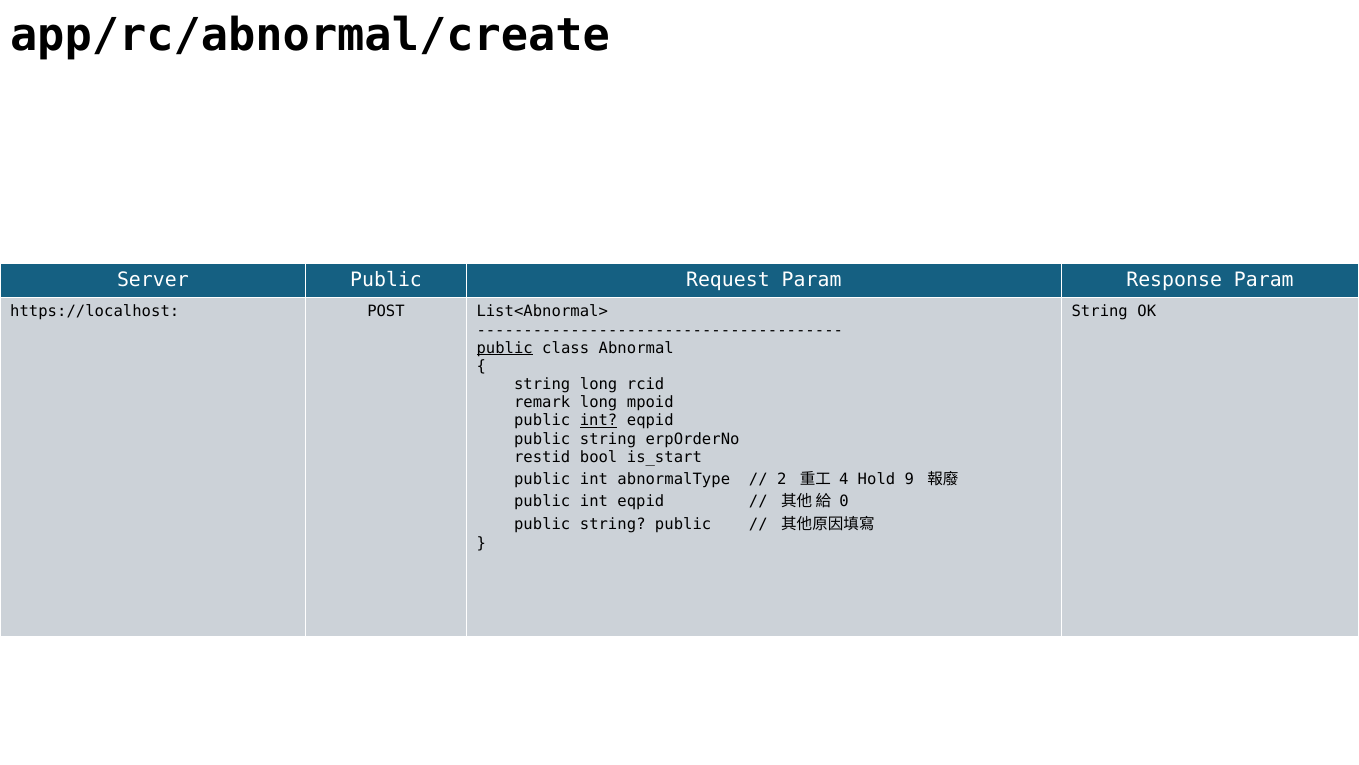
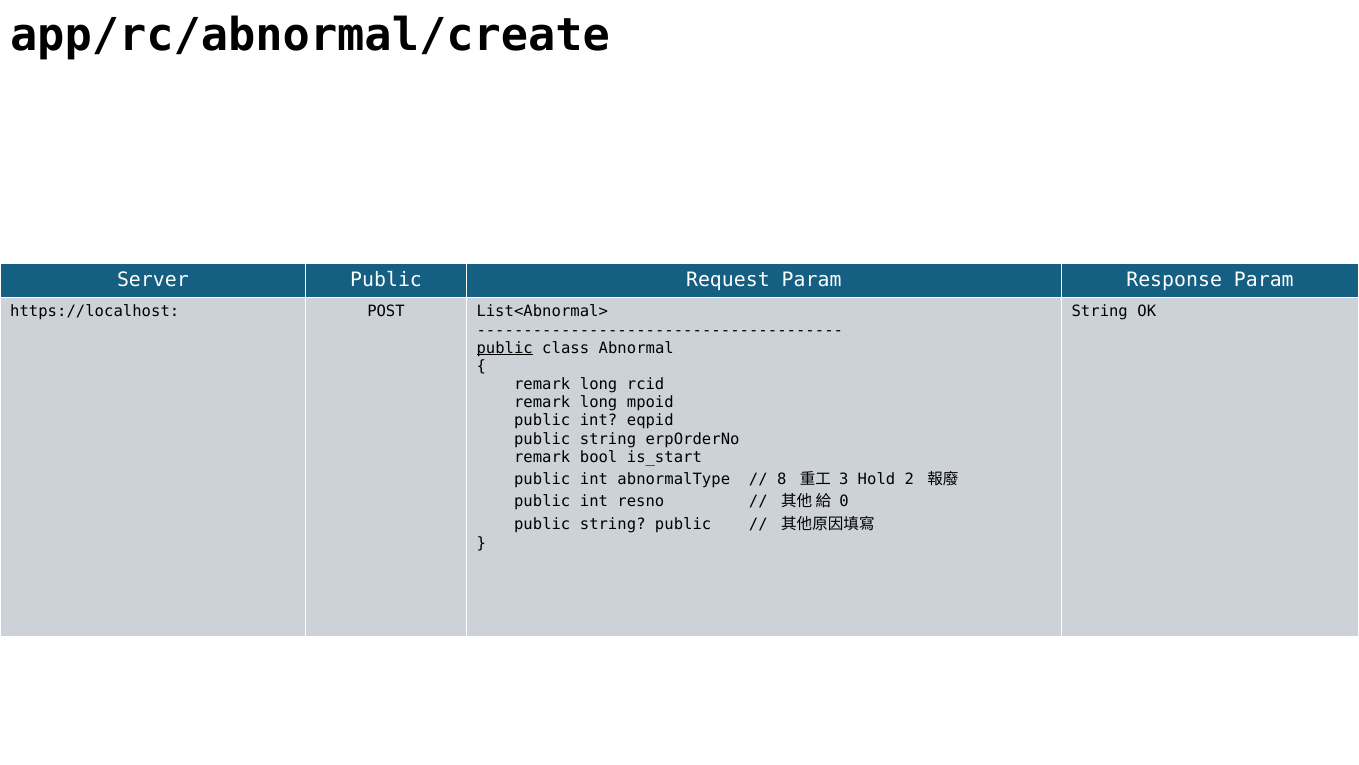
string at (542, 384): string -> remark
int at (599, 421) underline: present -> none
restid at (542, 457): restid -> remark
2: 2 -> 8
4: 4 -> 3
9: 9 -> 2
eqpid at (641, 501): eqpid -> resno
